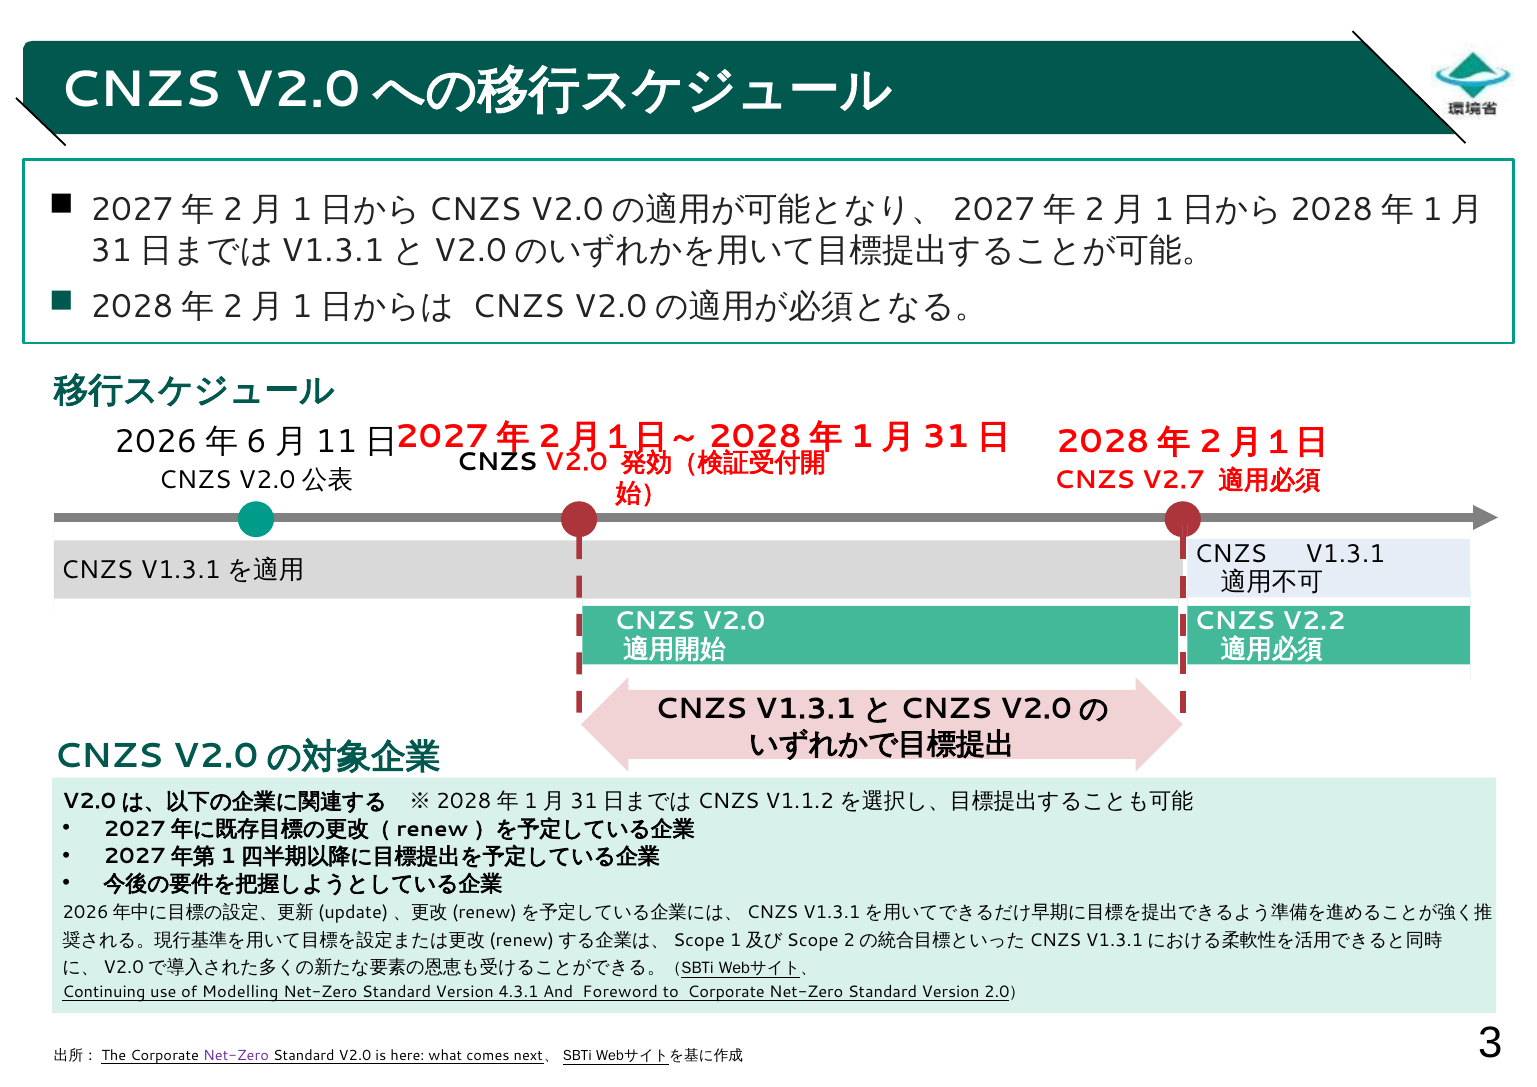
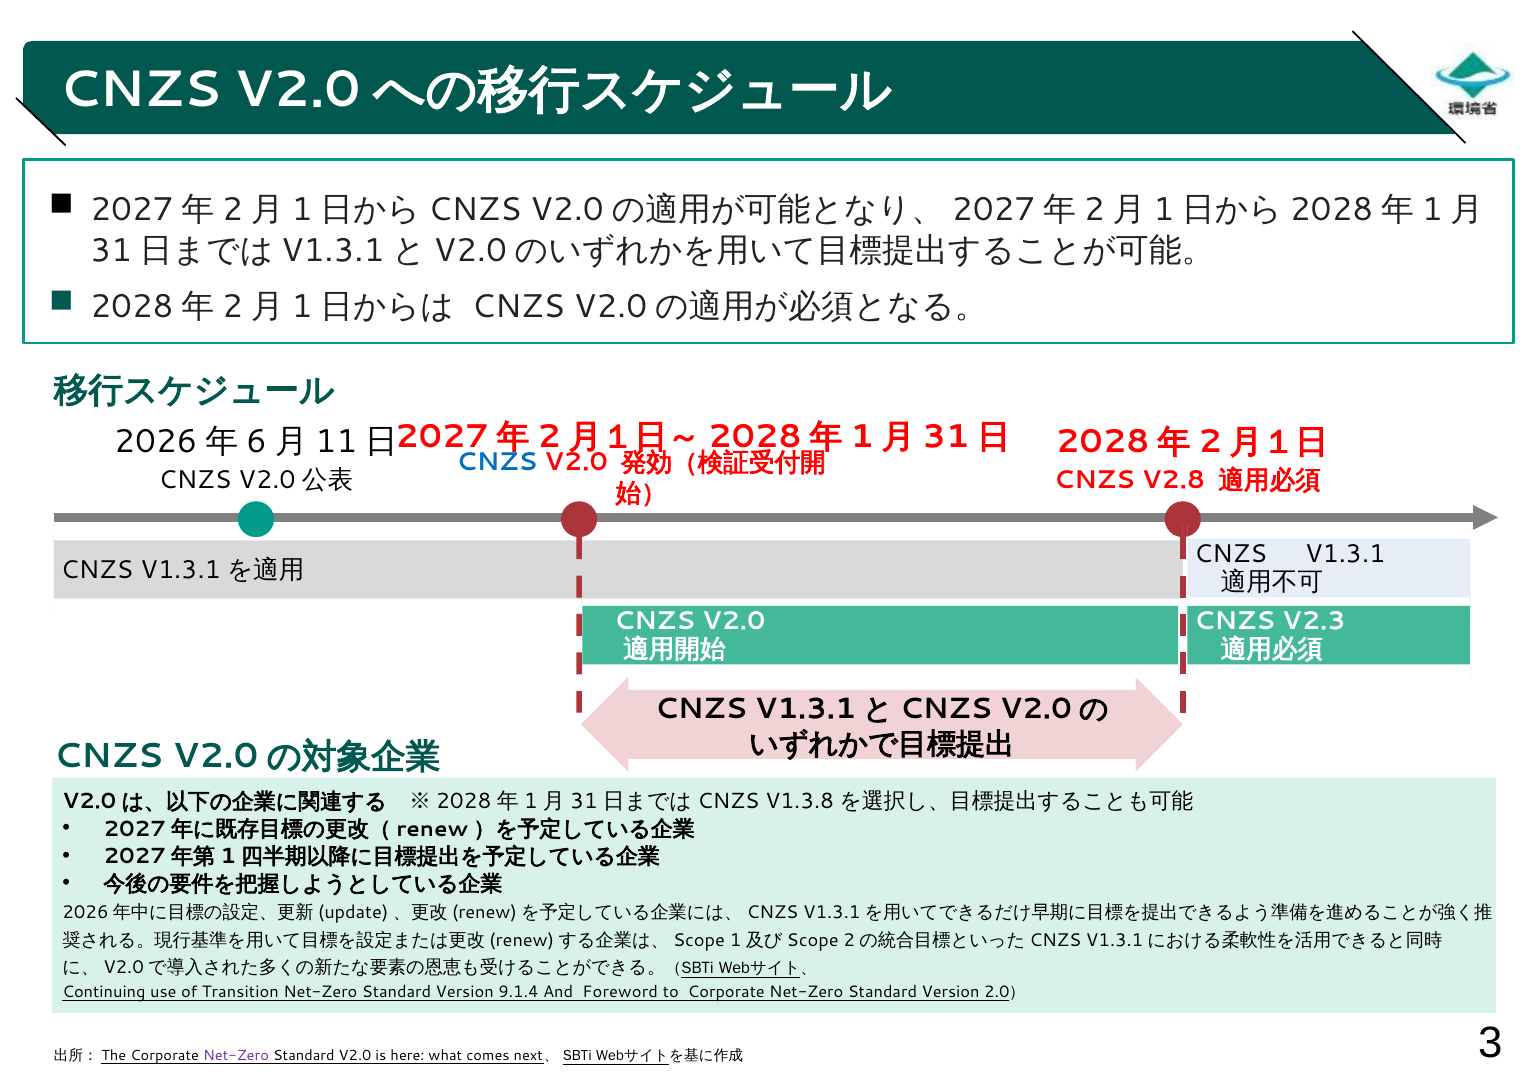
CNZS at (497, 462) colour: black -> blue
V2.7: V2.7 -> V2.8
V2.2: V2.2 -> V2.3
V1.1.2: V1.1.2 -> V1.3.8
Modelling: Modelling -> Transition
4.3.1: 4.3.1 -> 9.1.4
